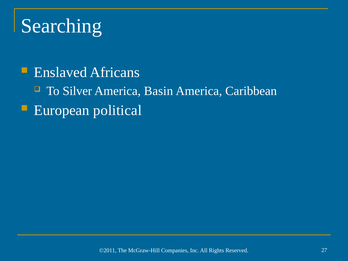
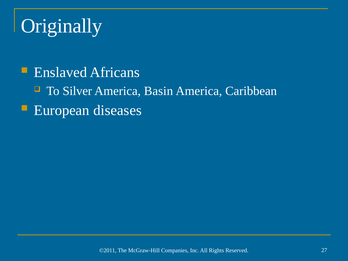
Searching: Searching -> Originally
political: political -> diseases
